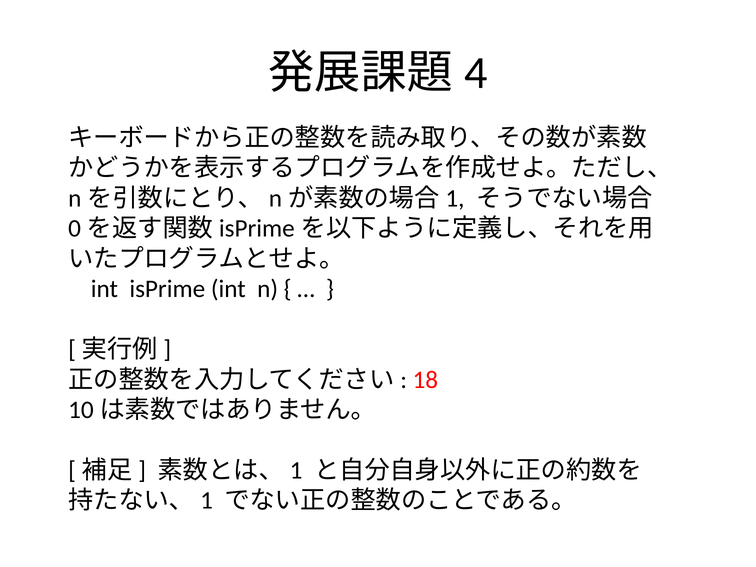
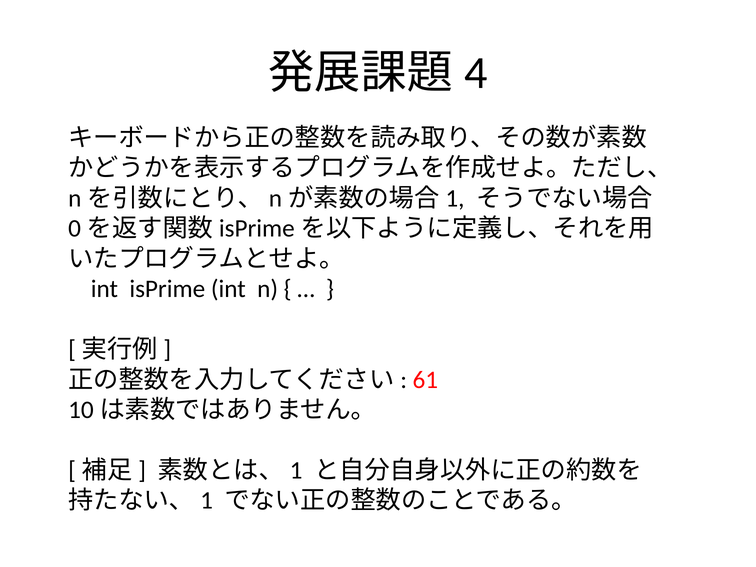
18: 18 -> 61
